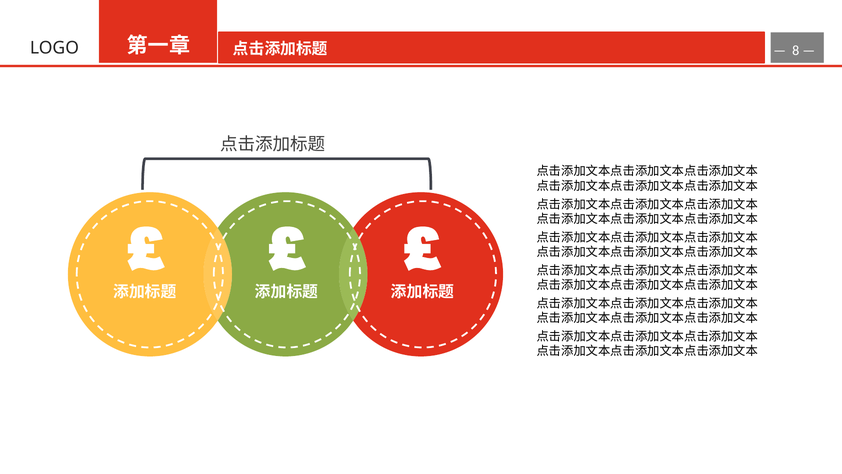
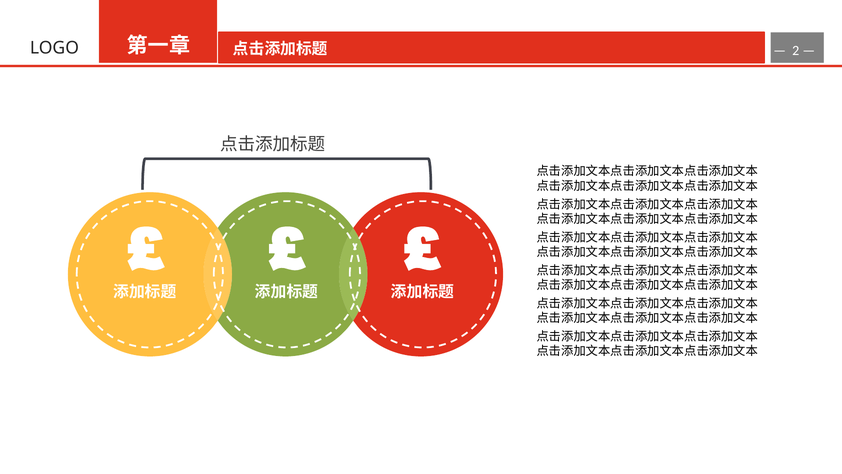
8: 8 -> 2
